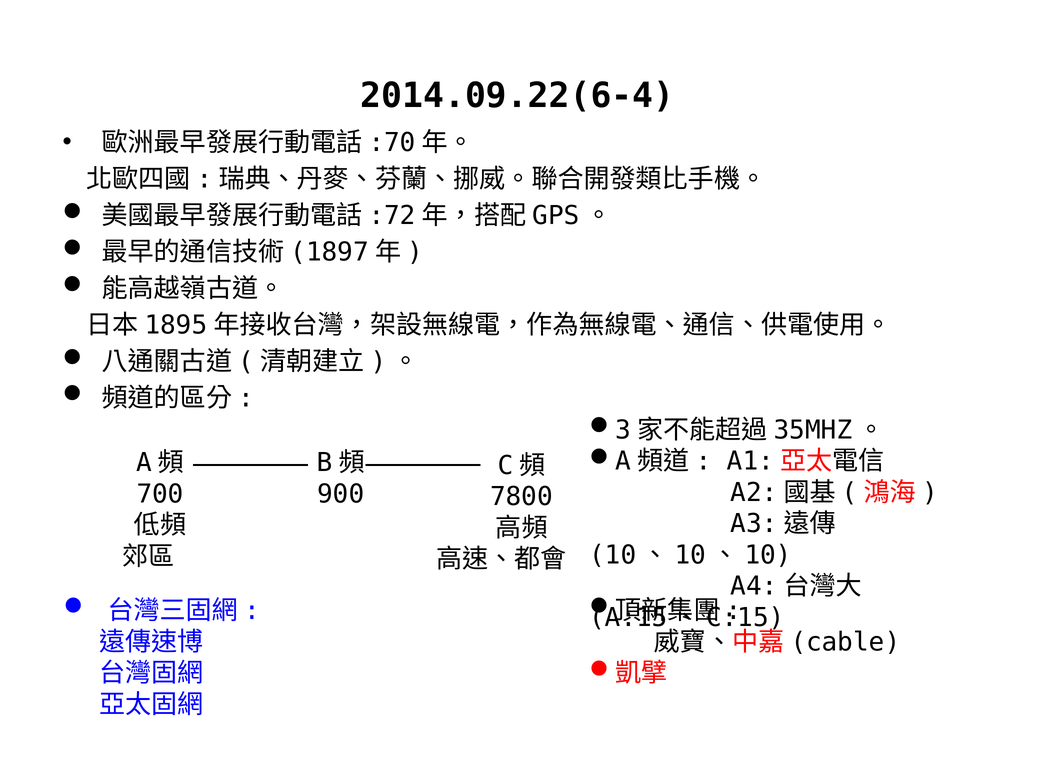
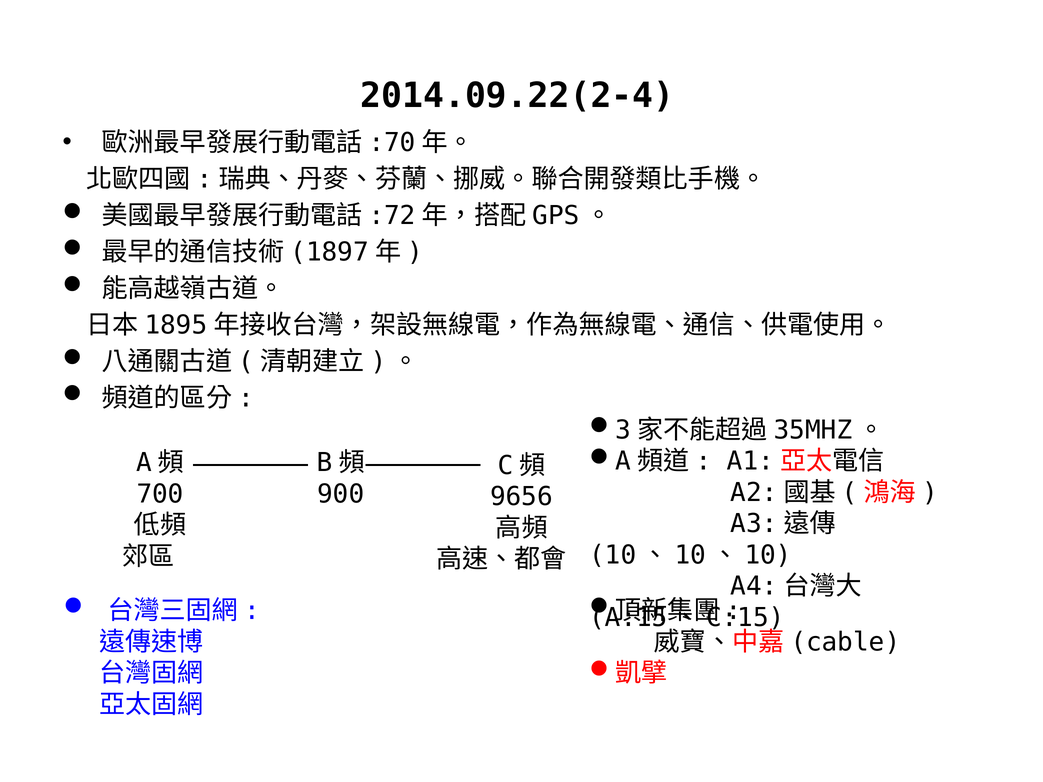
2014.09.22(6-4: 2014.09.22(6-4 -> 2014.09.22(2-4
7800: 7800 -> 9656
